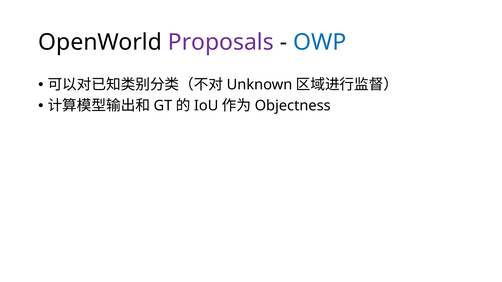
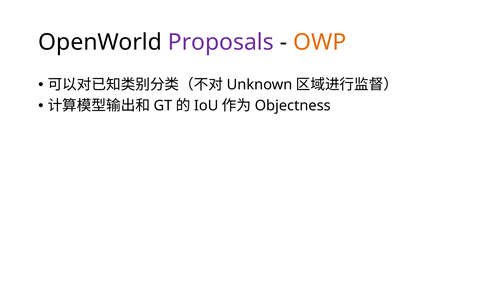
OWP colour: blue -> orange
